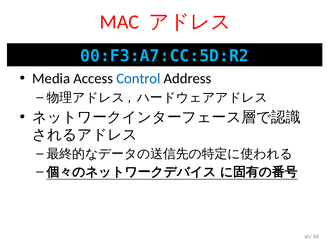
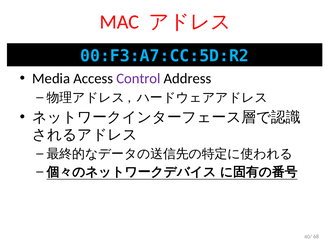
Control colour: blue -> purple
